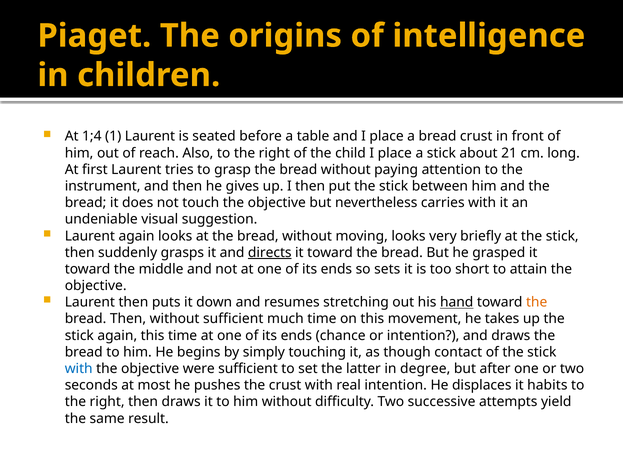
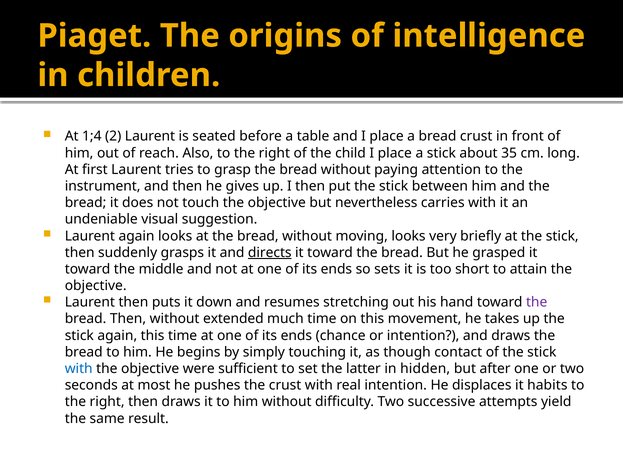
1: 1 -> 2
21: 21 -> 35
hand underline: present -> none
the at (537, 302) colour: orange -> purple
without sufficient: sufficient -> extended
degree: degree -> hidden
